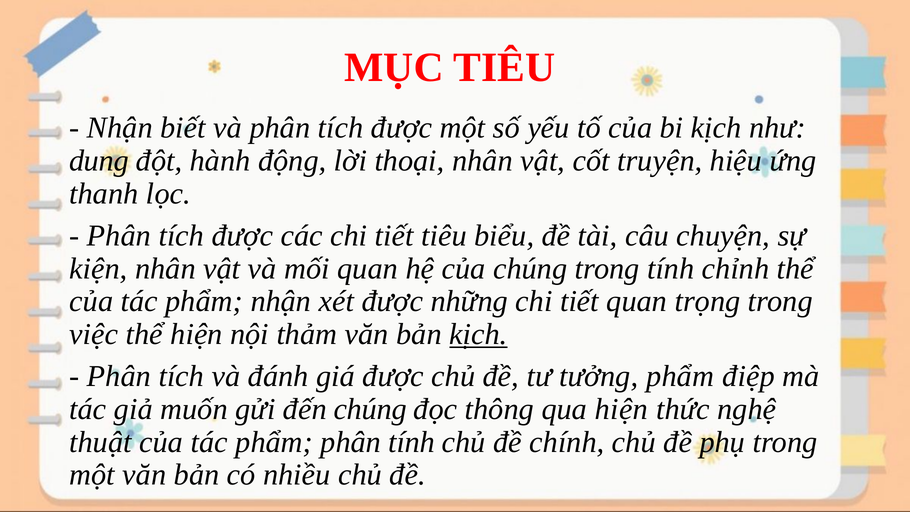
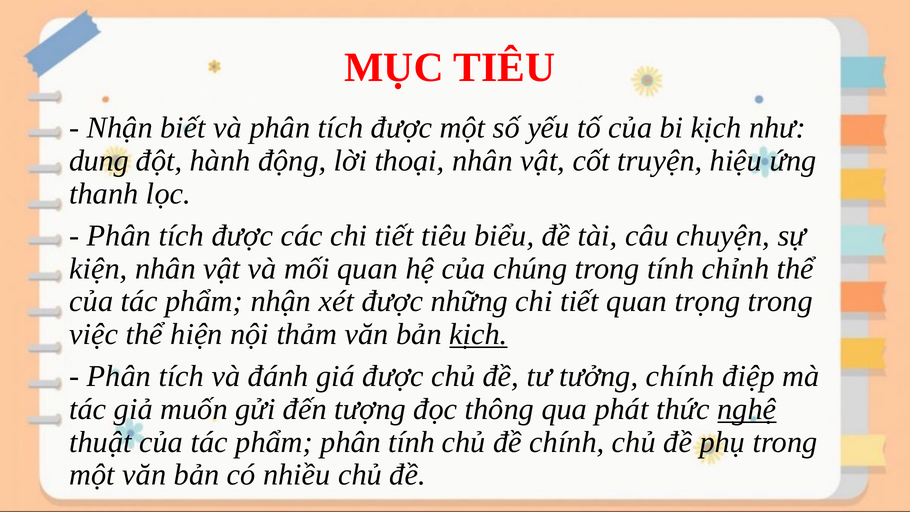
tưởng phẩm: phẩm -> chính
đến chúng: chúng -> tượng
qua hiện: hiện -> phát
nghệ underline: none -> present
